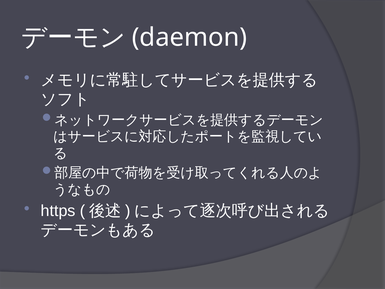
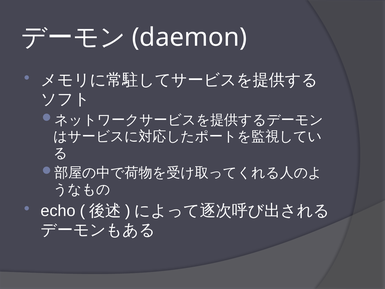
https: https -> echo
